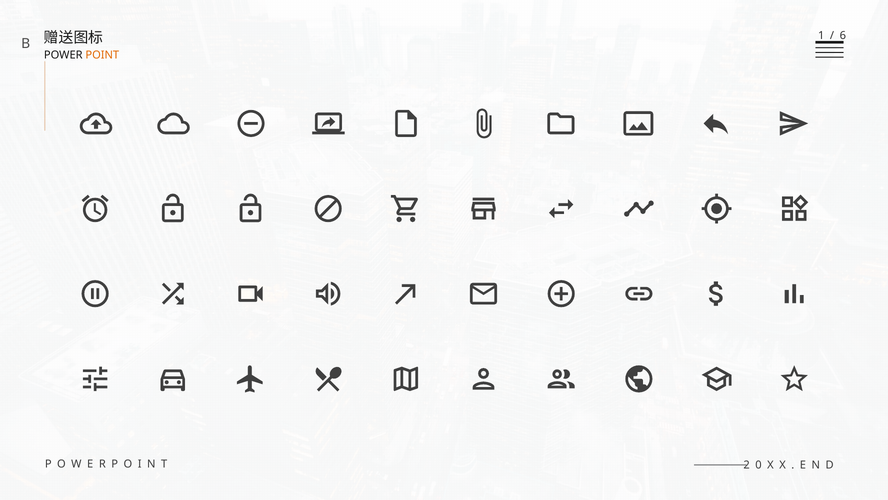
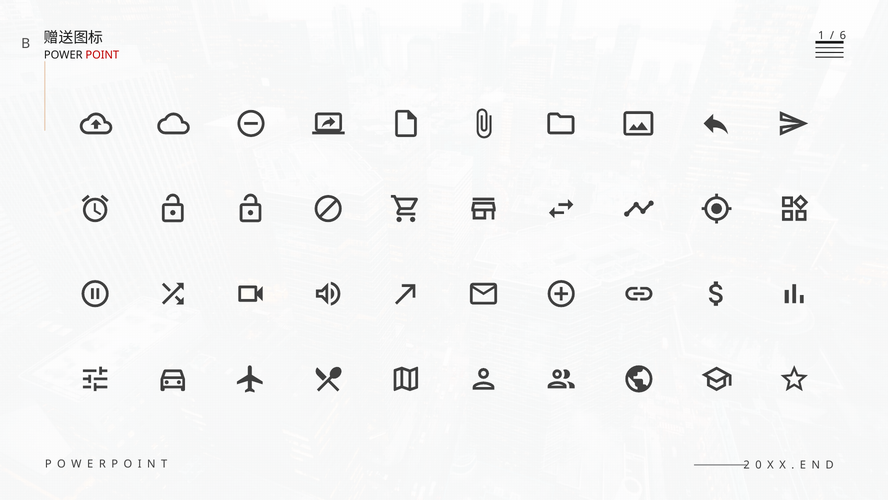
POINT colour: orange -> red
